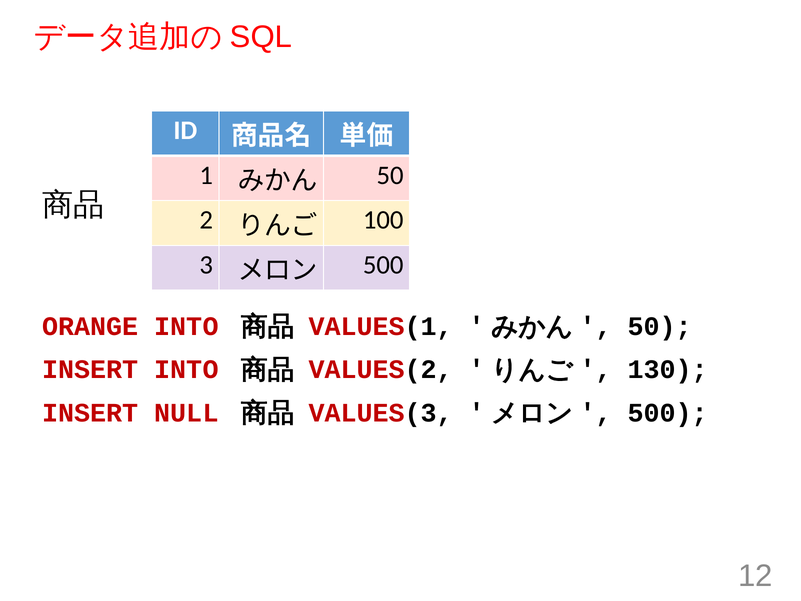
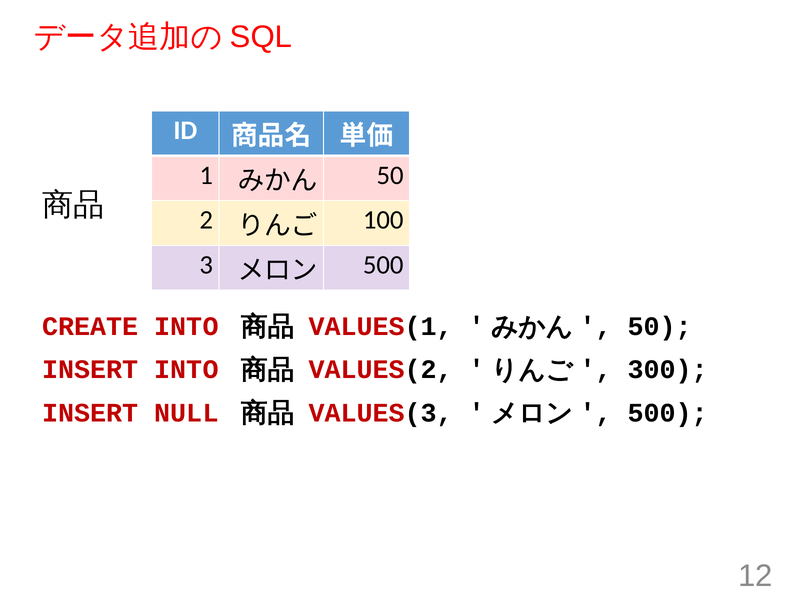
ORANGE: ORANGE -> CREATE
130: 130 -> 300
